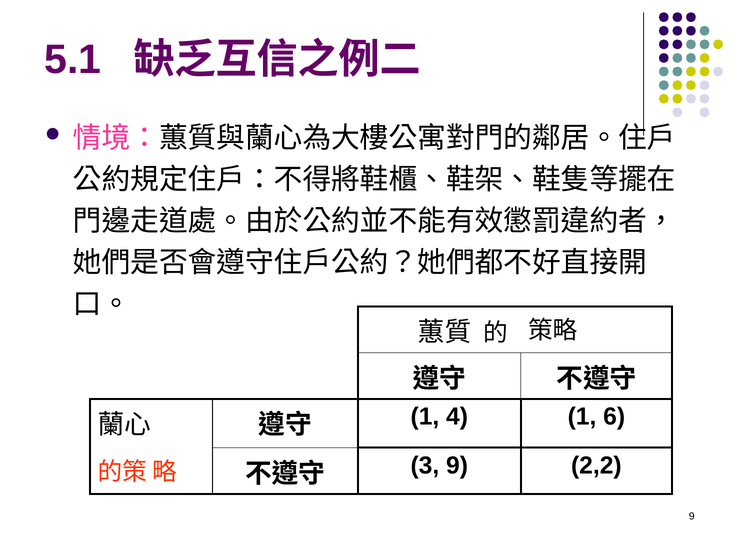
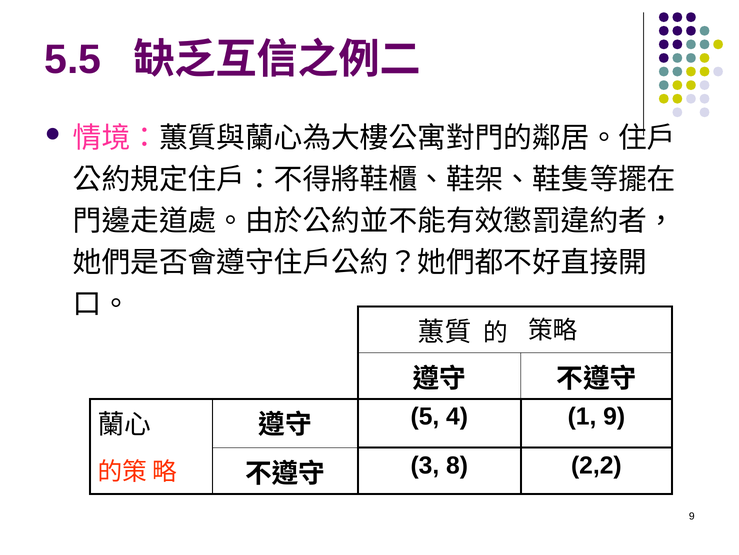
5.1: 5.1 -> 5.5
1 at (425, 416): 1 -> 5
1 6: 6 -> 9
3 9: 9 -> 8
